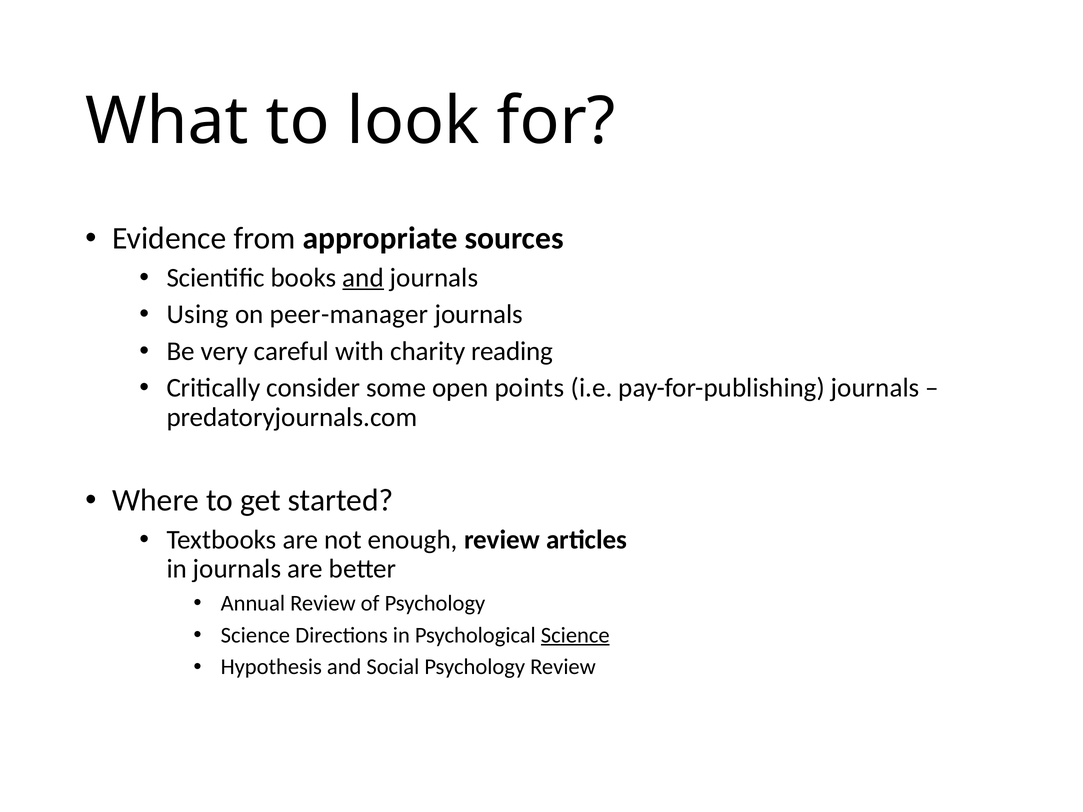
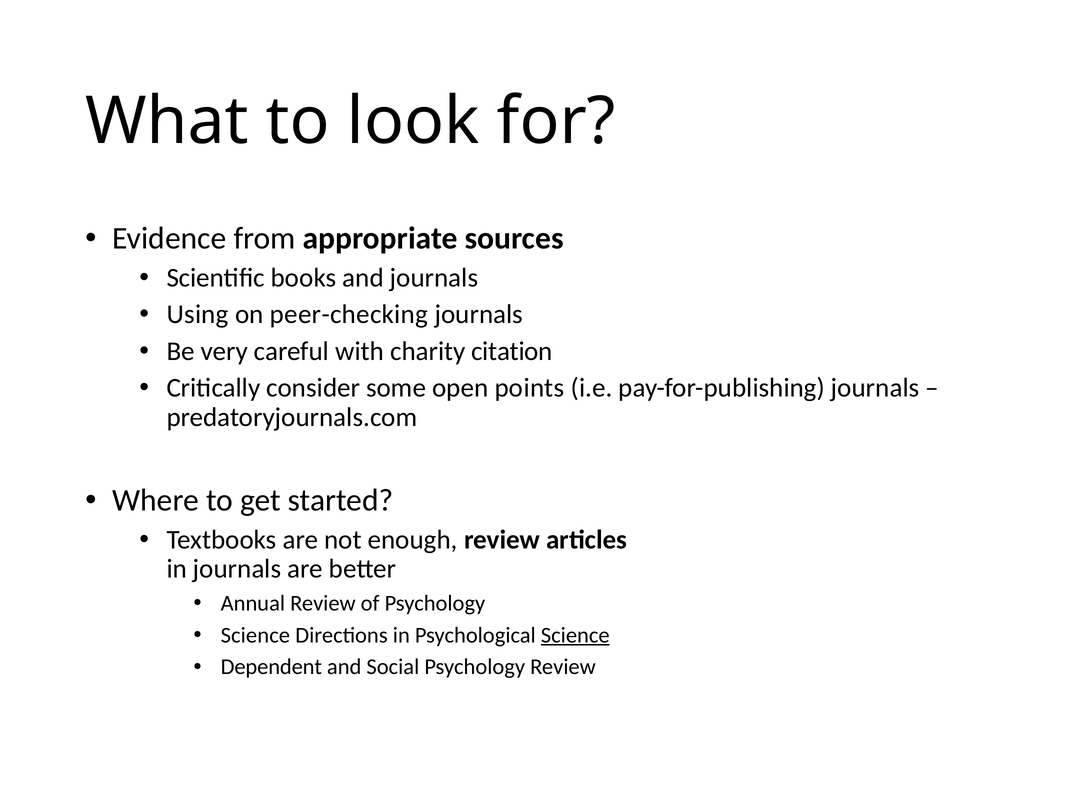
and at (363, 278) underline: present -> none
peer-manager: peer-manager -> peer-checking
reading: reading -> citation
Hypothesis: Hypothesis -> Dependent
